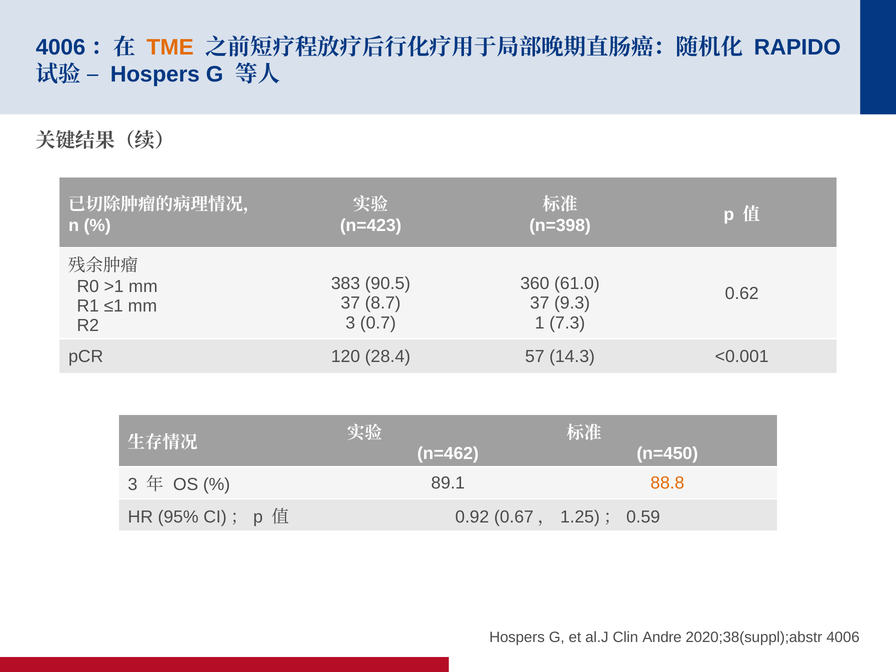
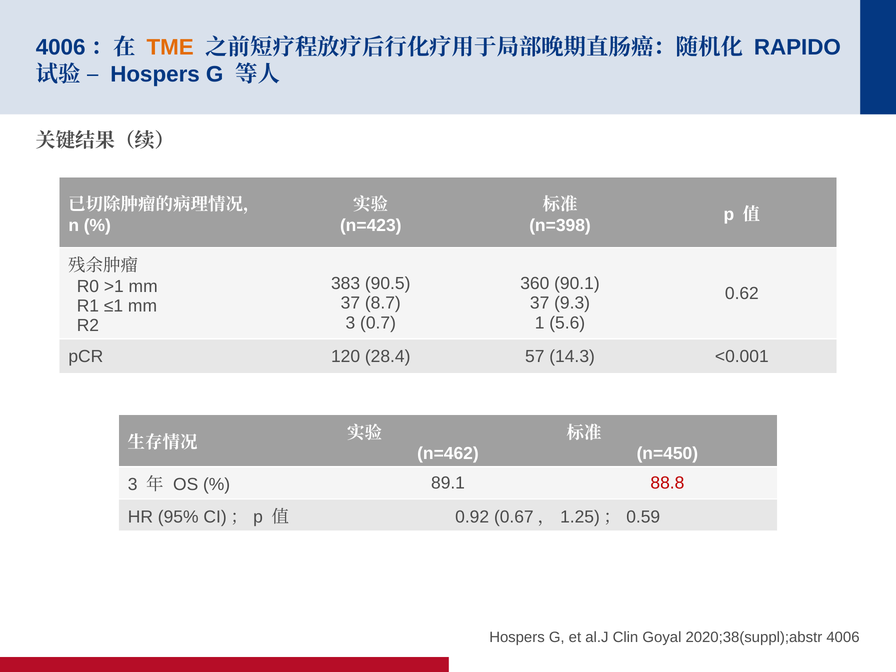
61.0: 61.0 -> 90.1
7.3: 7.3 -> 5.6
88.8 colour: orange -> red
Andre: Andre -> Goyal
